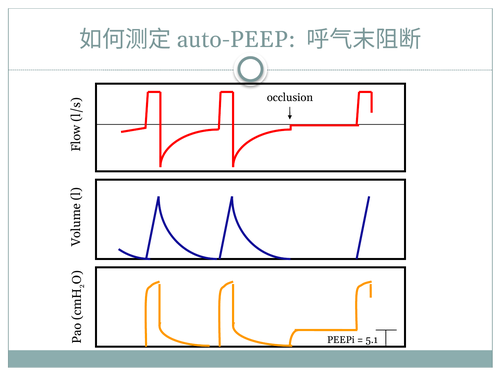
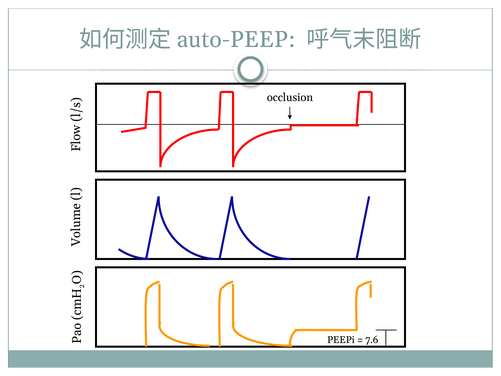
5.1: 5.1 -> 7.6
